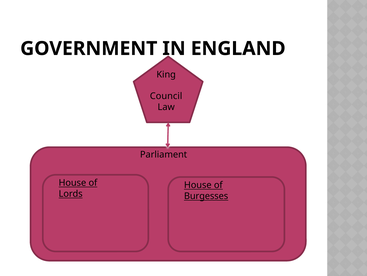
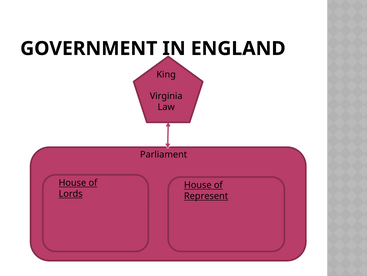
Council: Council -> Virginia
Burgesses: Burgesses -> Represent
